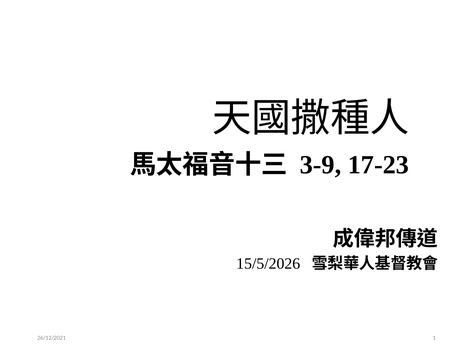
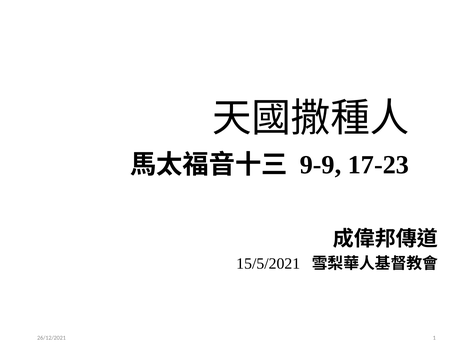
3-9: 3-9 -> 9-9
15/5/2026: 15/5/2026 -> 15/5/2021
